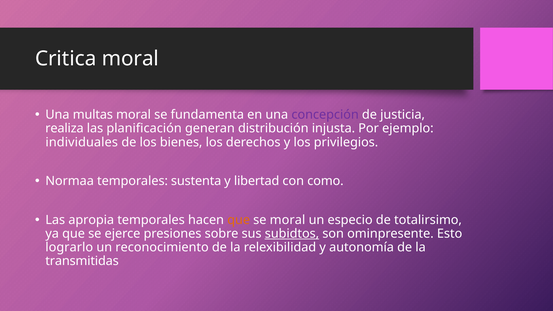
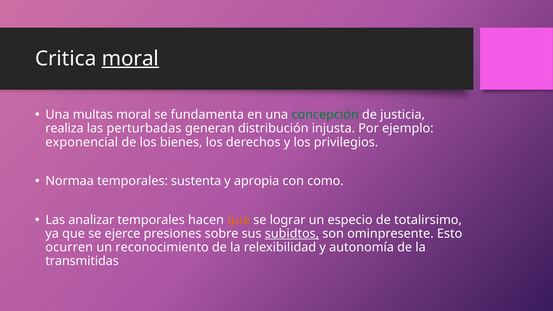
moral at (130, 59) underline: none -> present
concepción colour: purple -> green
planificación: planificación -> perturbadas
individuales: individuales -> exponencial
libertad: libertad -> apropia
apropia: apropia -> analizar
se moral: moral -> lograr
lograrlo: lograrlo -> ocurren
